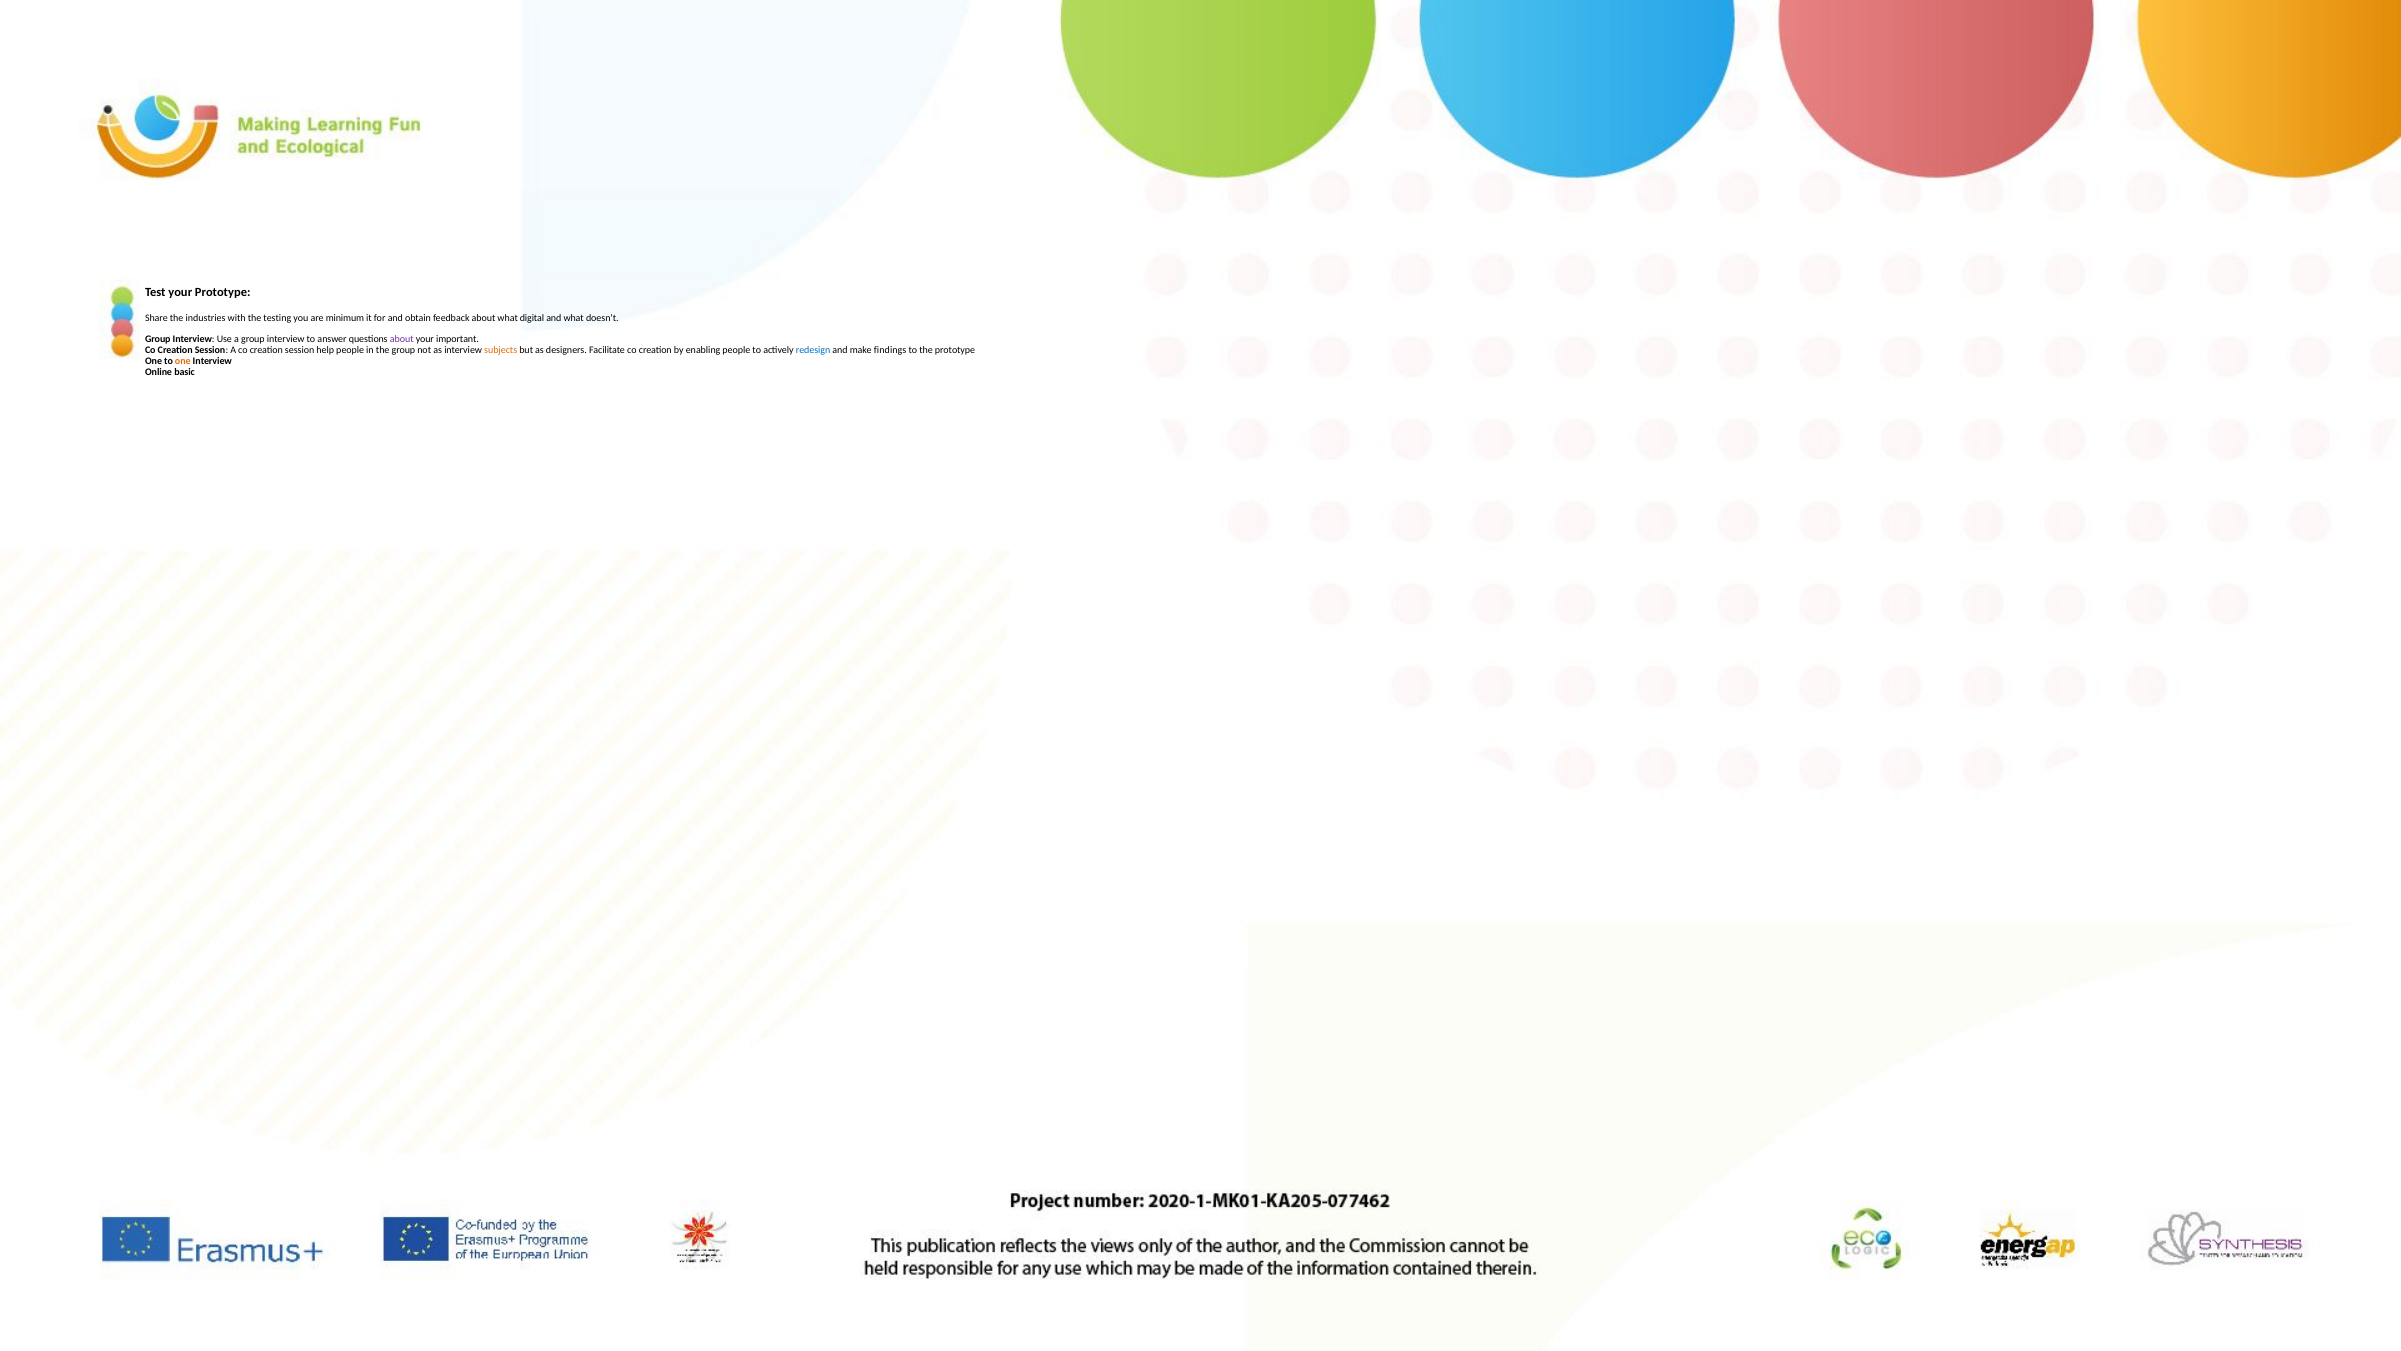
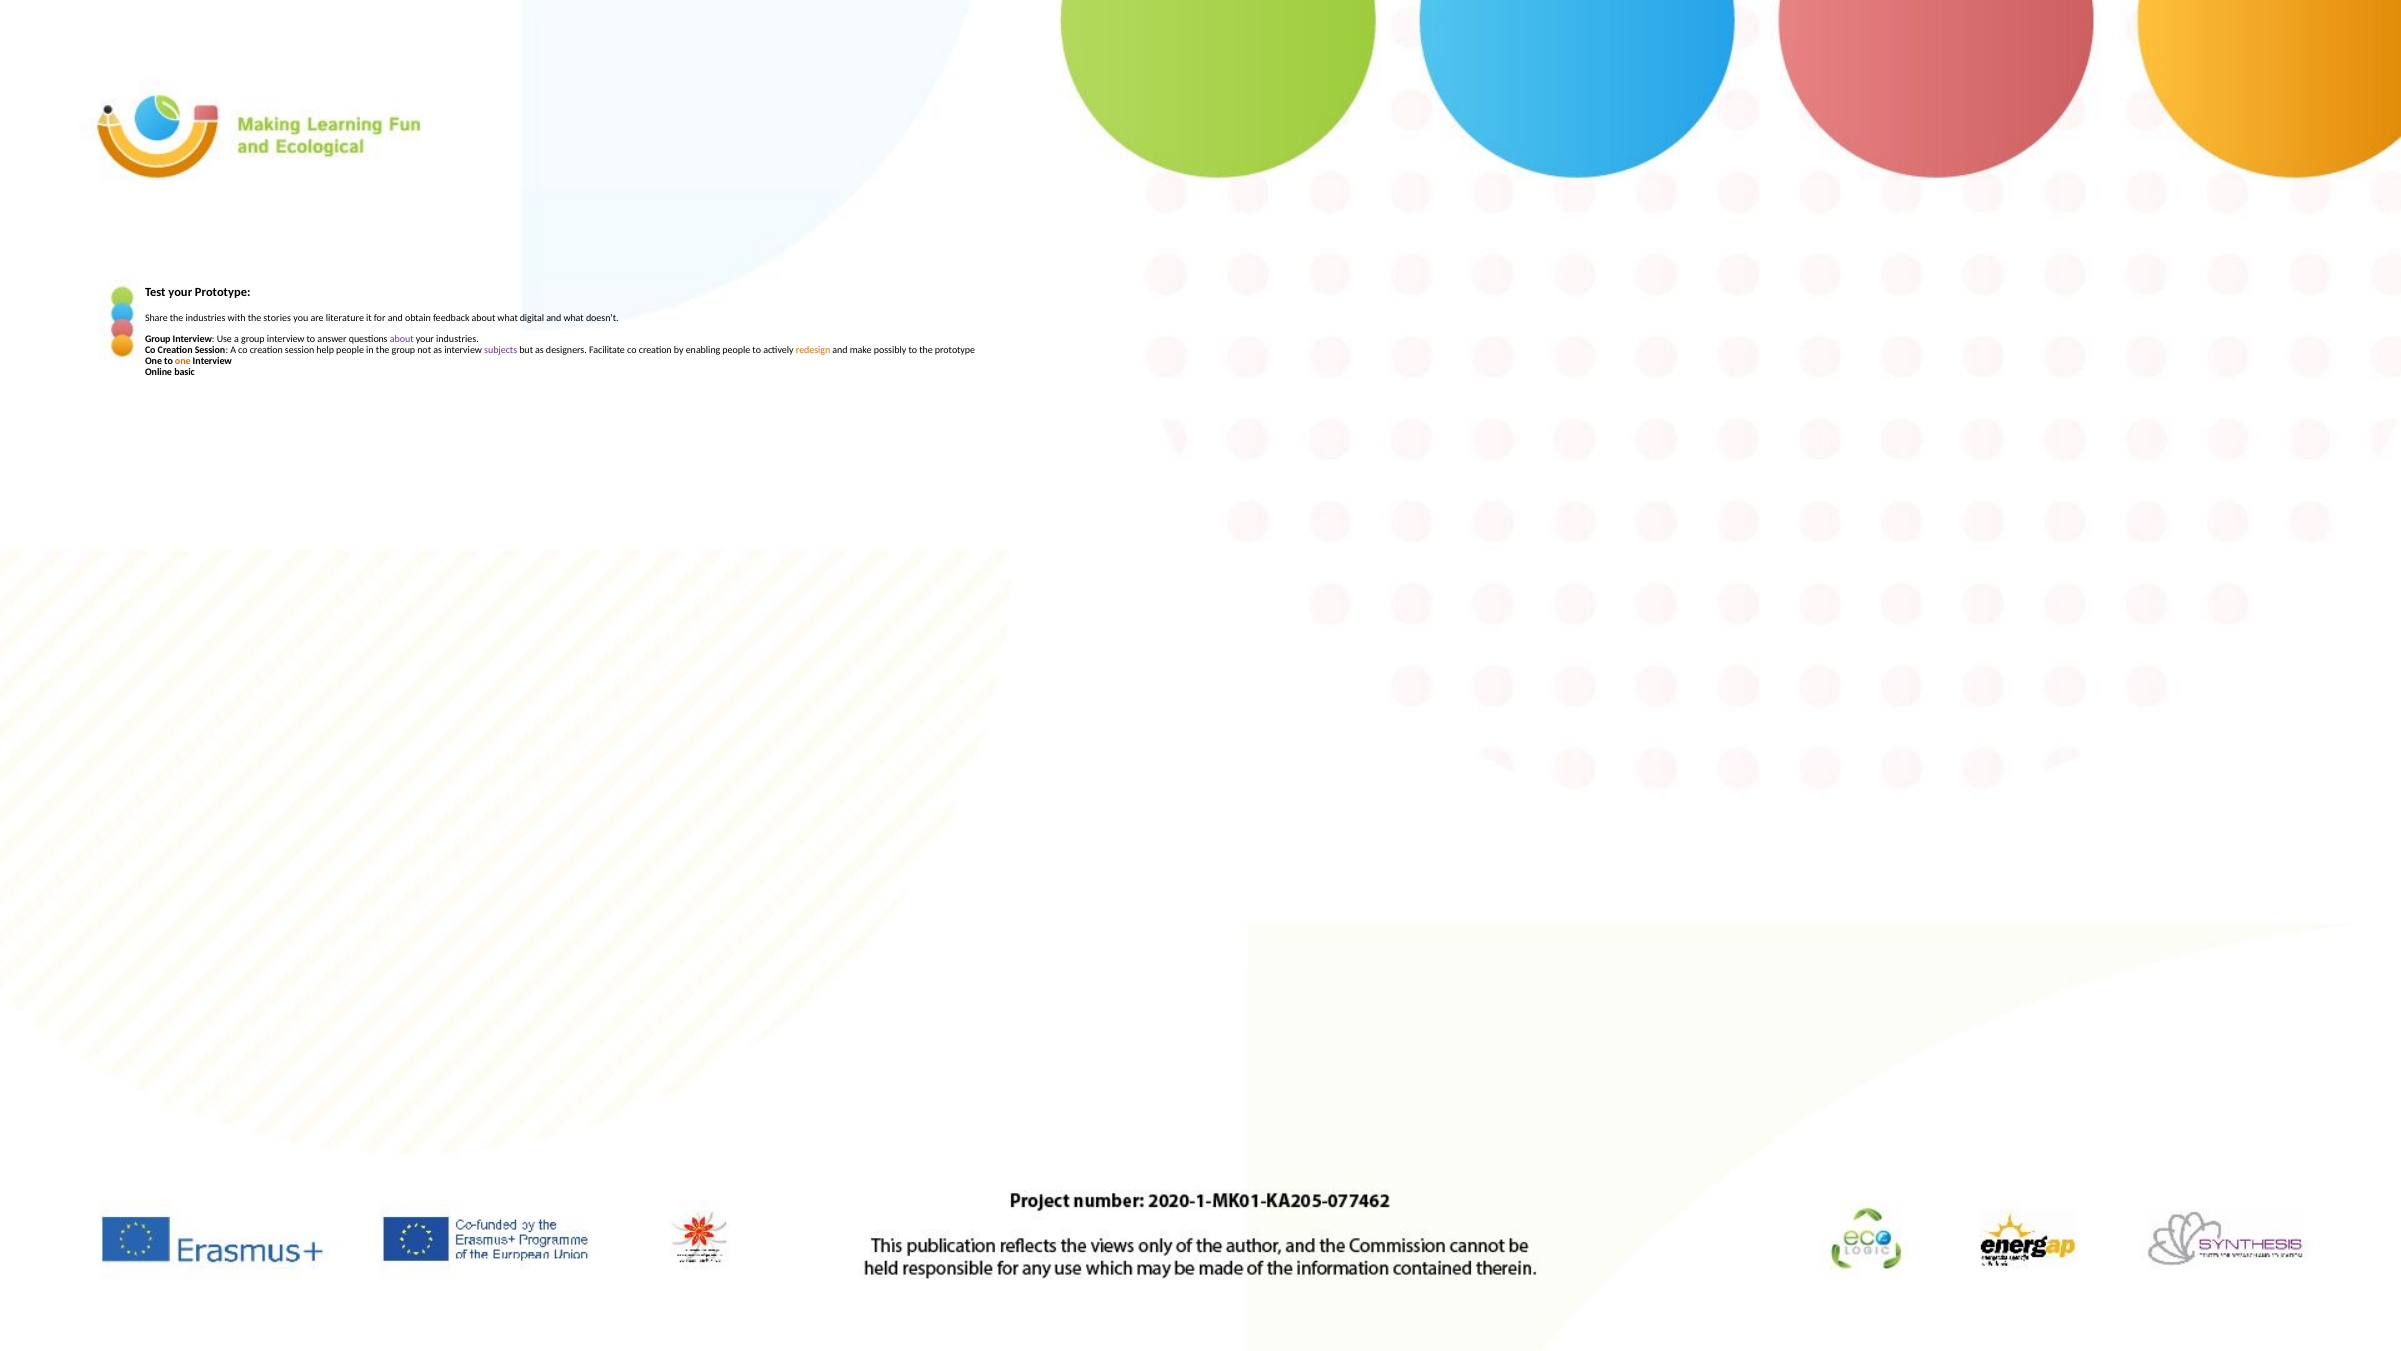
testing: testing -> stories
minimum: minimum -> literature
your important: important -> industries
subjects colour: orange -> purple
redesign colour: blue -> orange
findings: findings -> possibly
